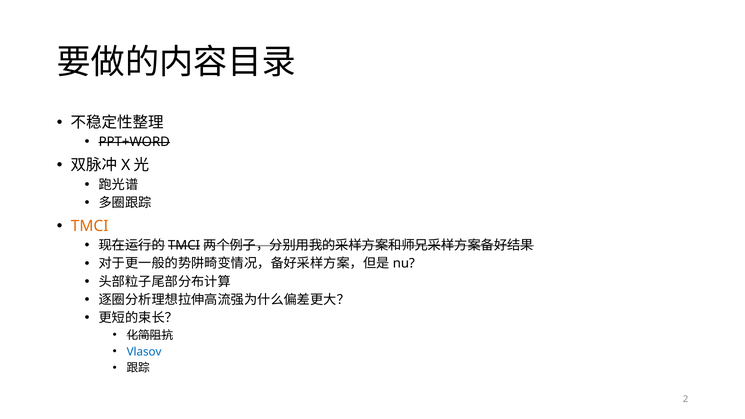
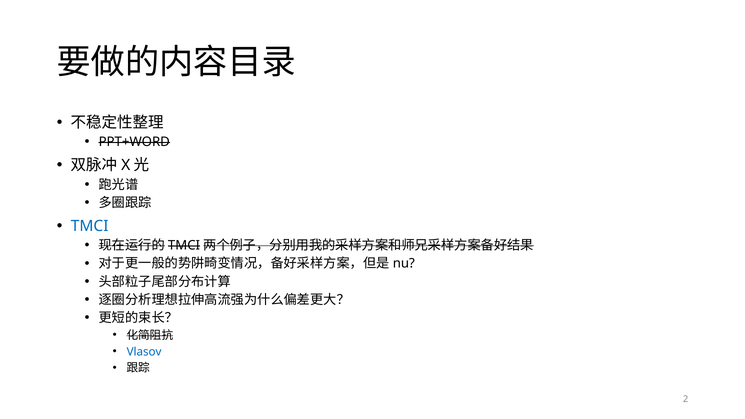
TMCI colour: orange -> blue
